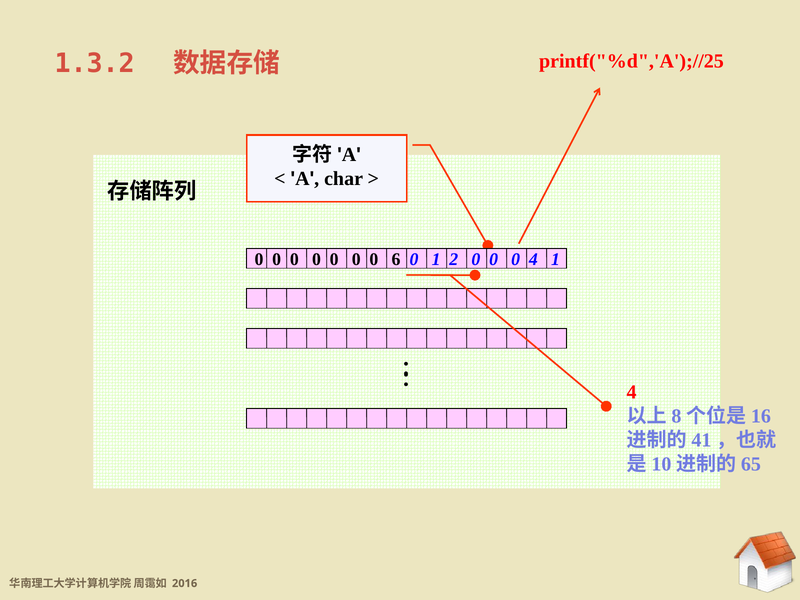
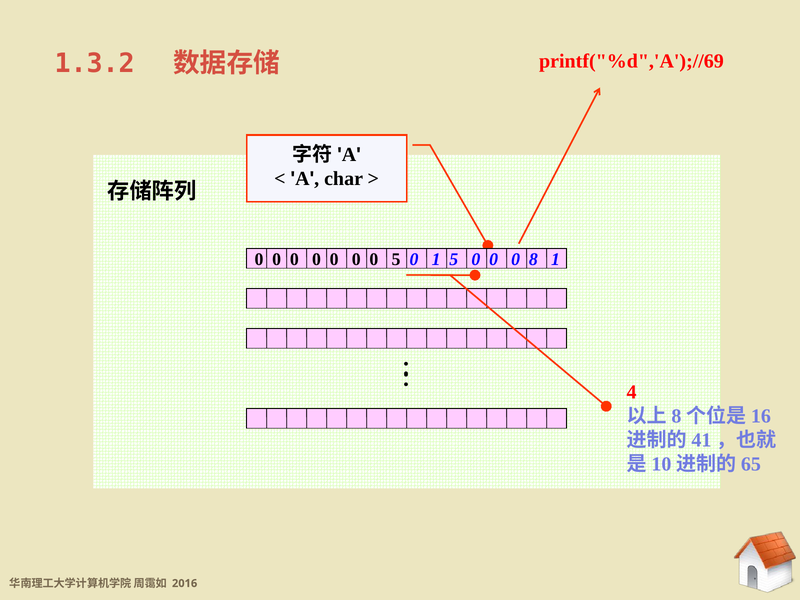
printf("%d",'A');//25: printf("%d",'A');//25 -> printf("%d",'A');//69
0 6: 6 -> 5
1 2: 2 -> 5
0 4: 4 -> 8
